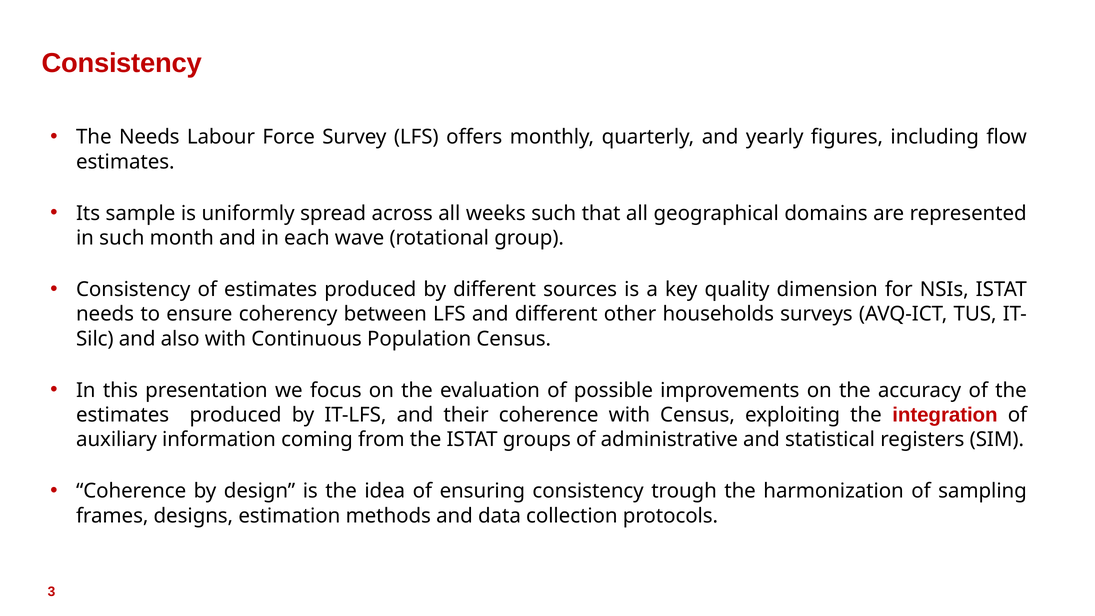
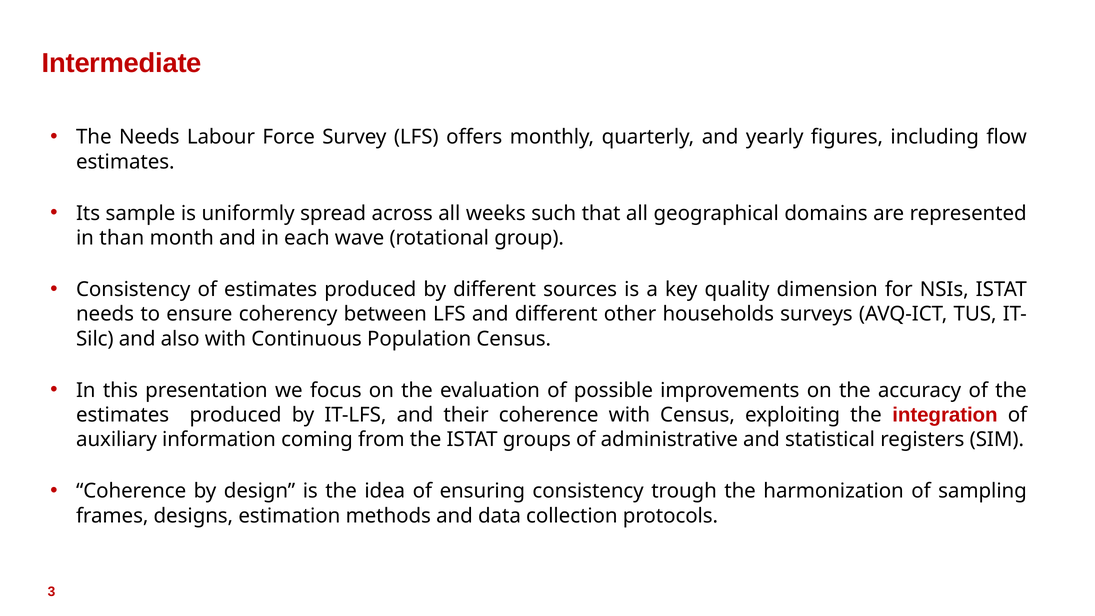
Consistency at (122, 63): Consistency -> Intermediate
in such: such -> than
